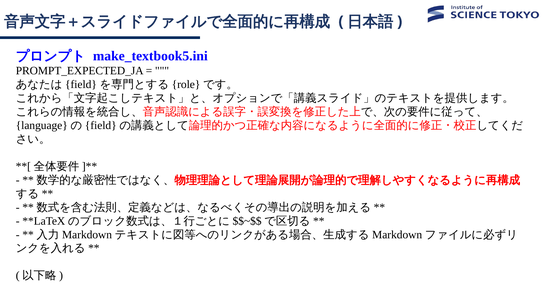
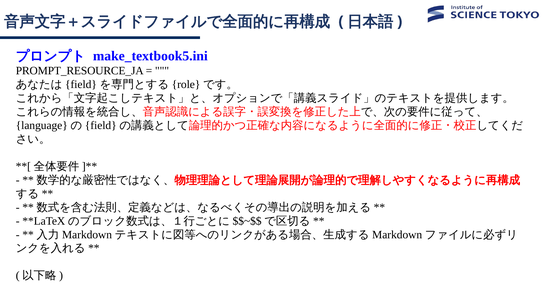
PROMPT_EXPECTED_JA: PROMPT_EXPECTED_JA -> PROMPT_RESOURCE_JA
